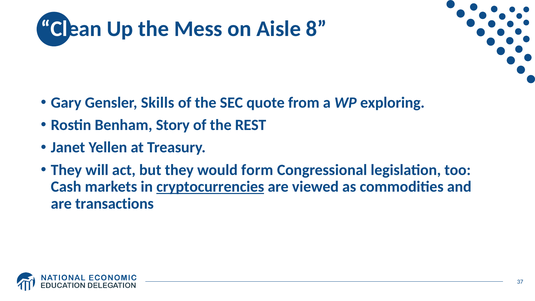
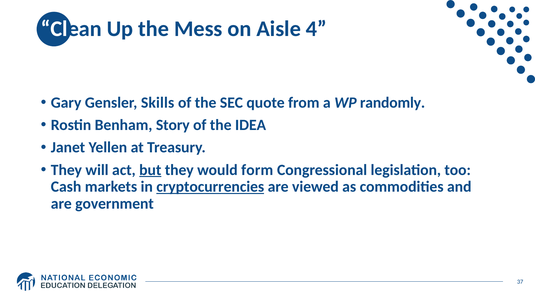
8: 8 -> 4
exploring: exploring -> randomly
REST: REST -> IDEA
but underline: none -> present
transactions: transactions -> government
